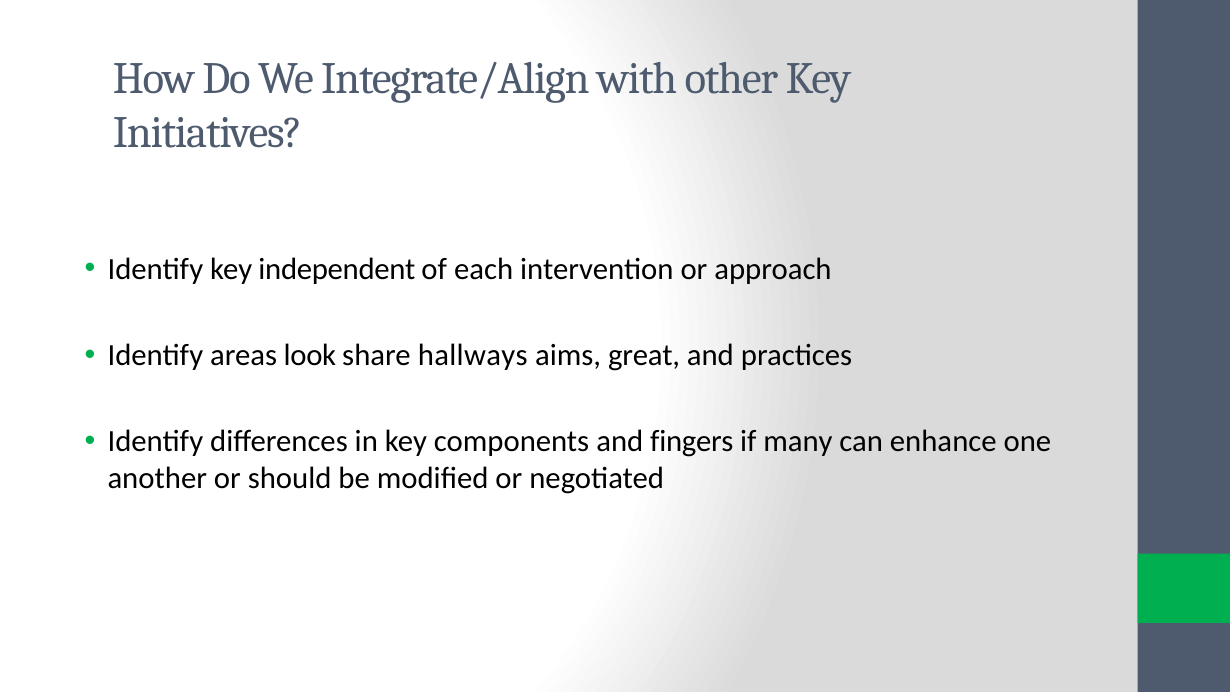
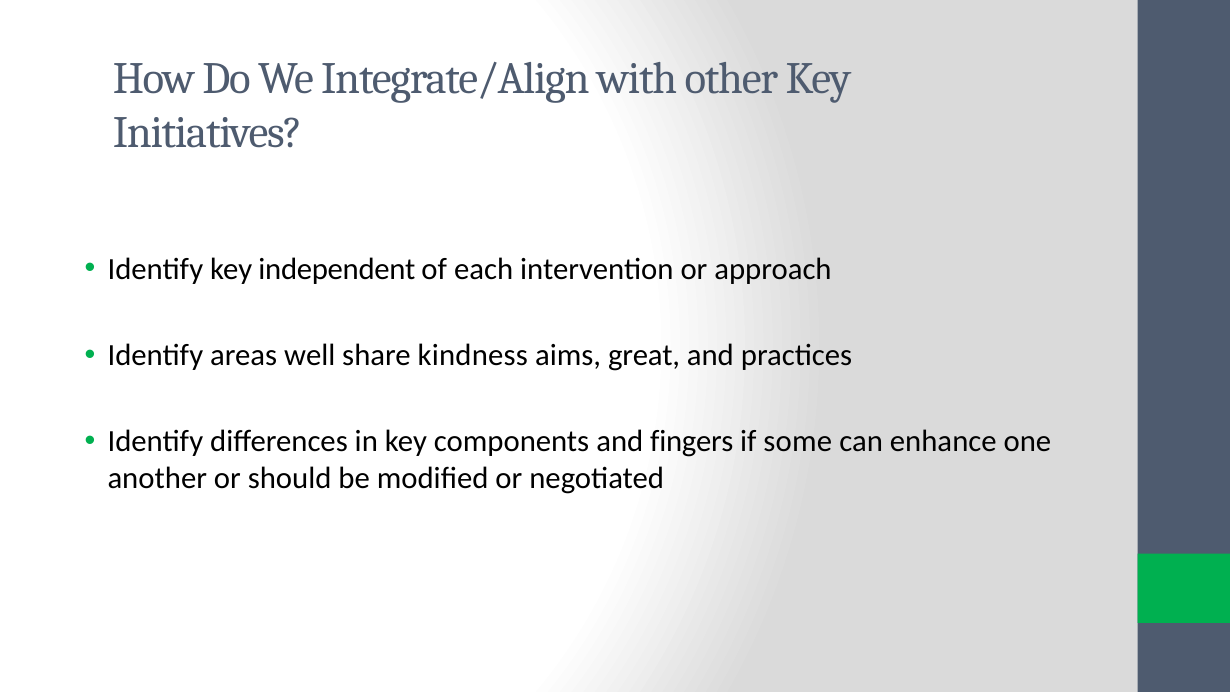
look: look -> well
hallways: hallways -> kindness
many: many -> some
